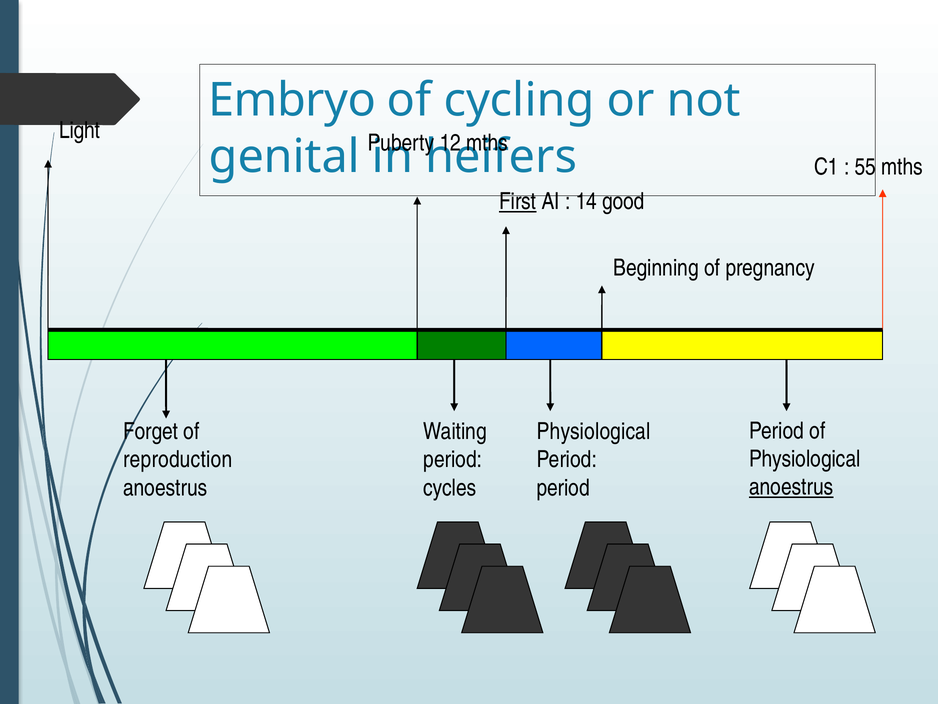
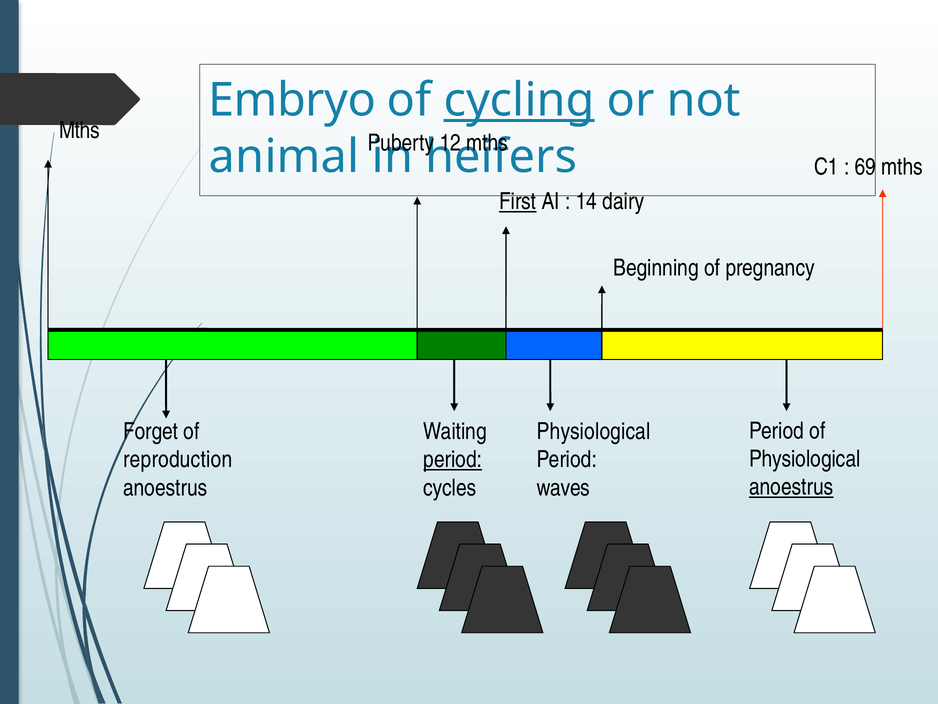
cycling underline: none -> present
Light at (80, 130): Light -> Mths
genital: genital -> animal
55: 55 -> 69
good: good -> dairy
period at (453, 459) underline: none -> present
period at (563, 487): period -> waves
